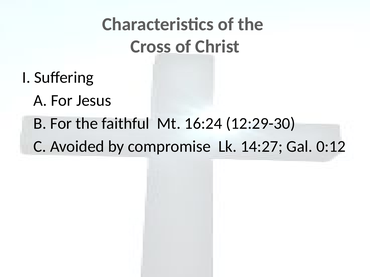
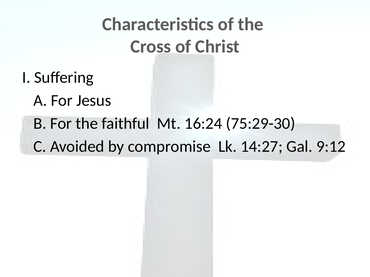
12:29-30: 12:29-30 -> 75:29-30
0:12: 0:12 -> 9:12
